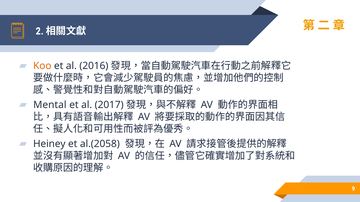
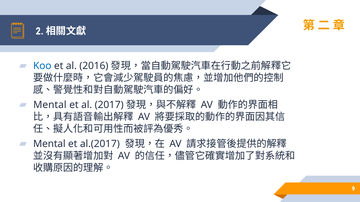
Koo colour: orange -> blue
Heiney at (49, 144): Heiney -> Mental
al.(2058: al.(2058 -> al.(2017
